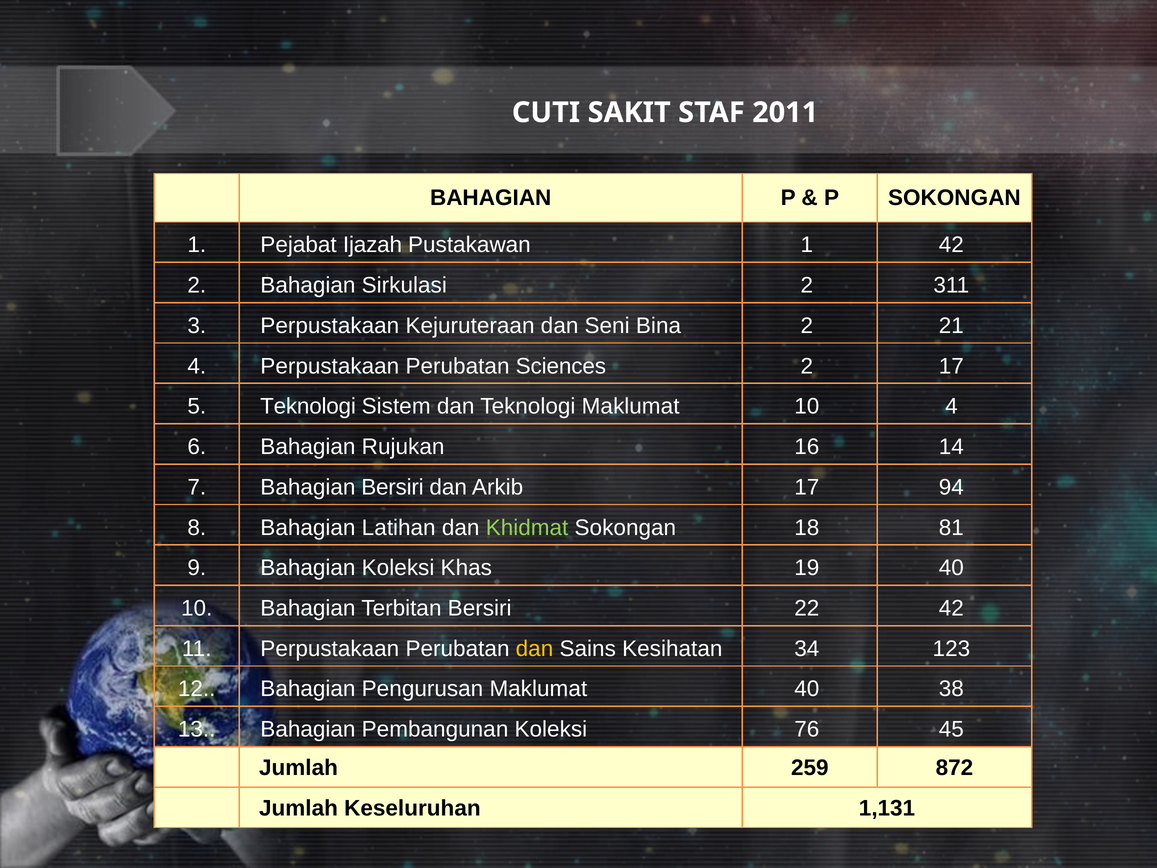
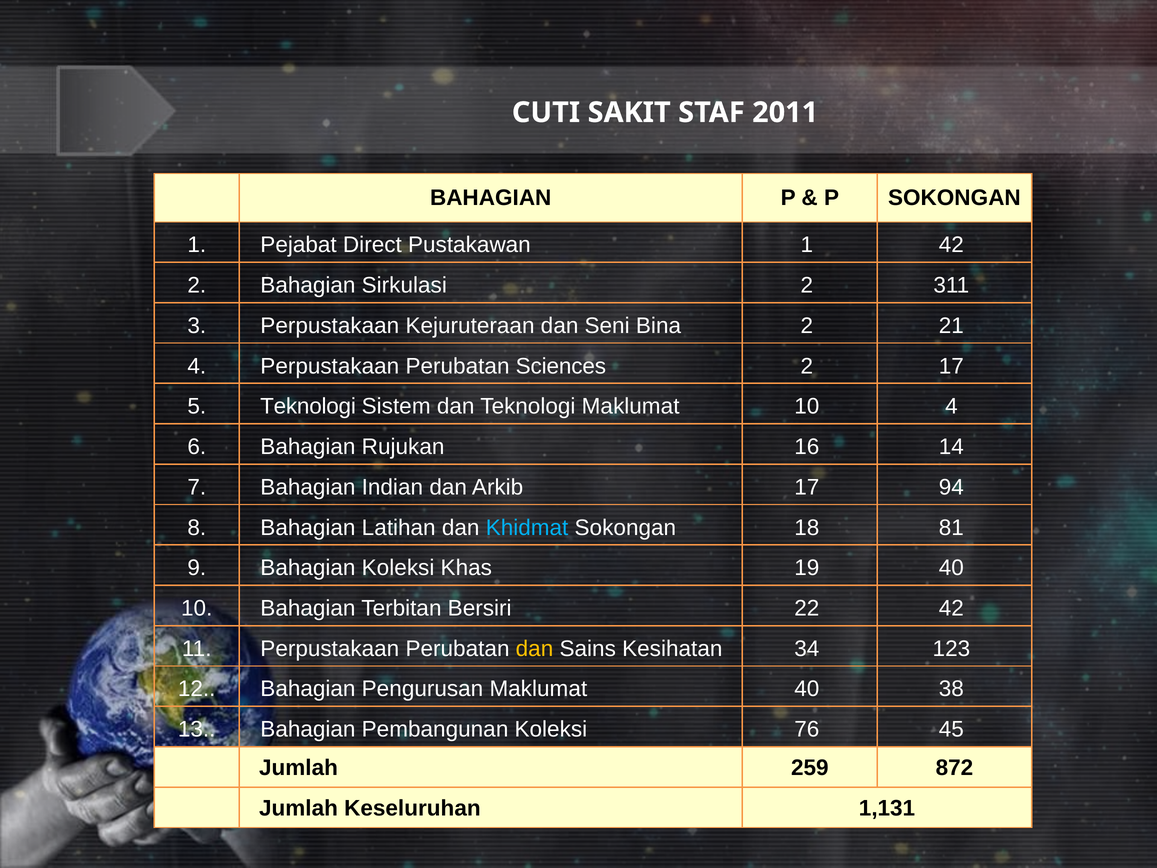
Ijazah: Ijazah -> Direct
Bahagian Bersiri: Bersiri -> Indian
Khidmat colour: light green -> light blue
